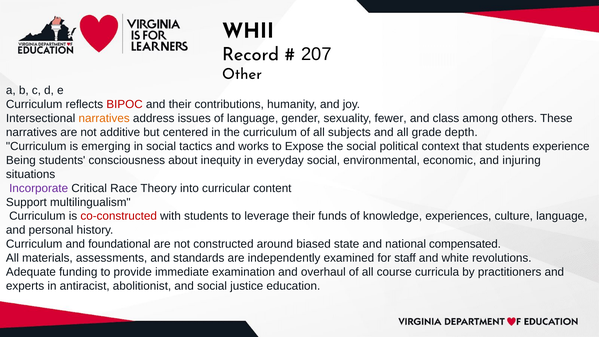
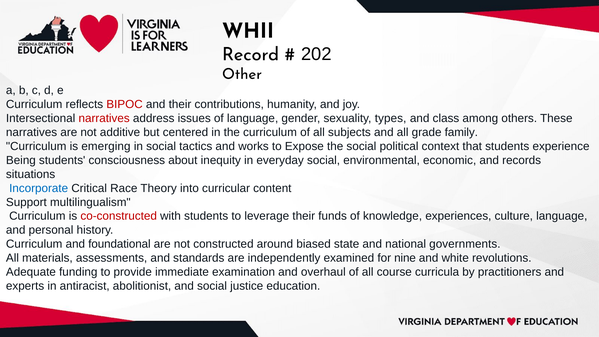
207: 207 -> 202
narratives at (104, 118) colour: orange -> red
fewer: fewer -> types
depth: depth -> family
injuring: injuring -> records
Incorporate colour: purple -> blue
compensated: compensated -> governments
staff: staff -> nine
